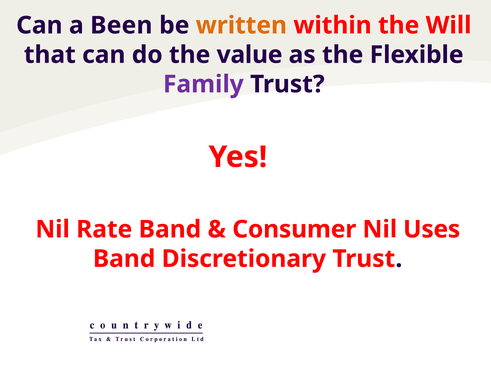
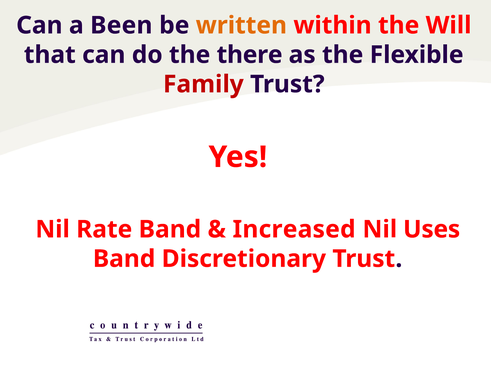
value: value -> there
Family colour: purple -> red
Consumer: Consumer -> Increased
